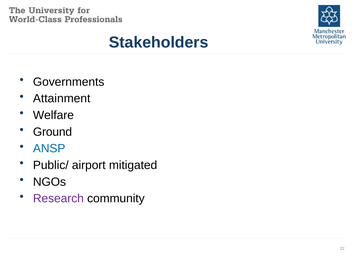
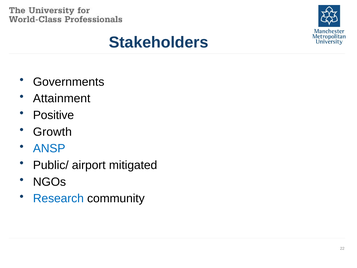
Welfare: Welfare -> Positive
Ground: Ground -> Growth
Research colour: purple -> blue
